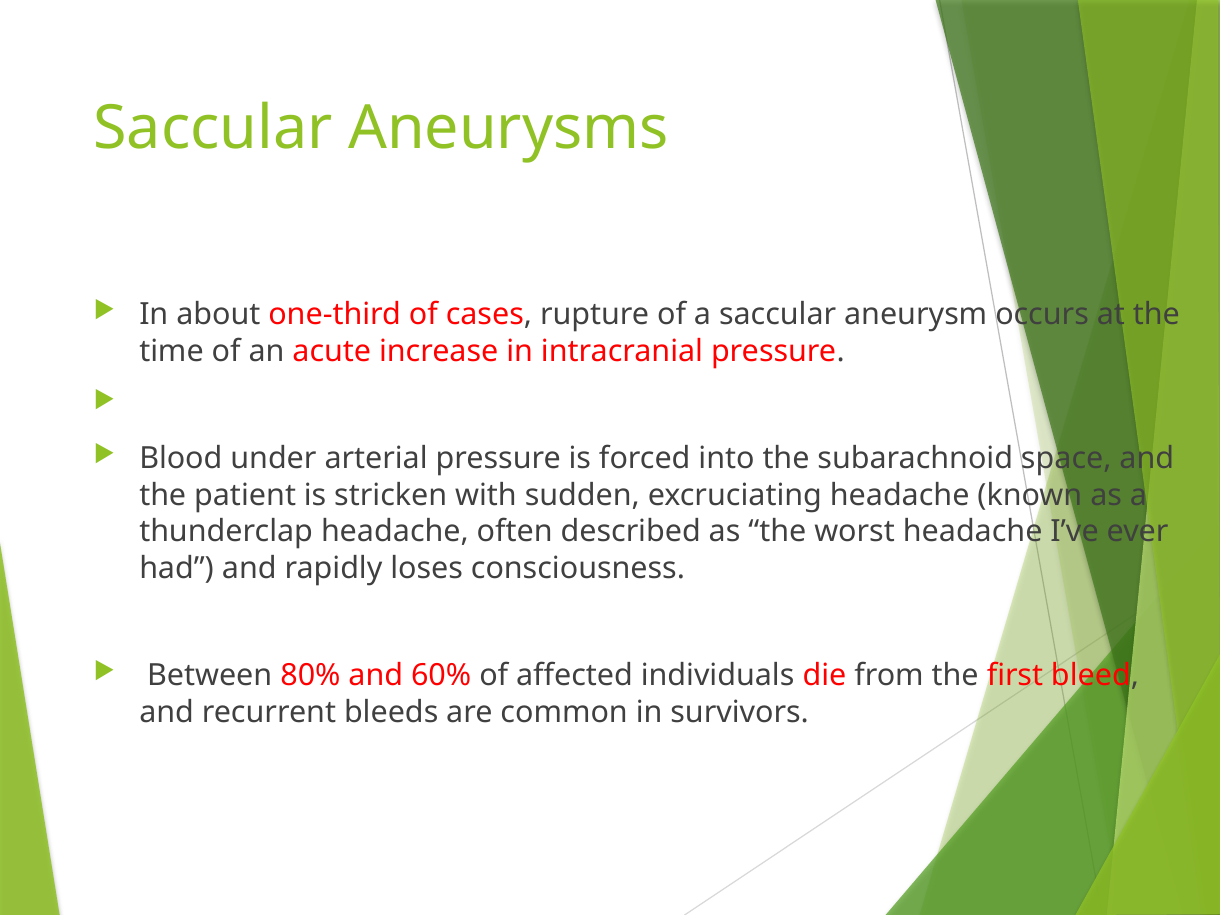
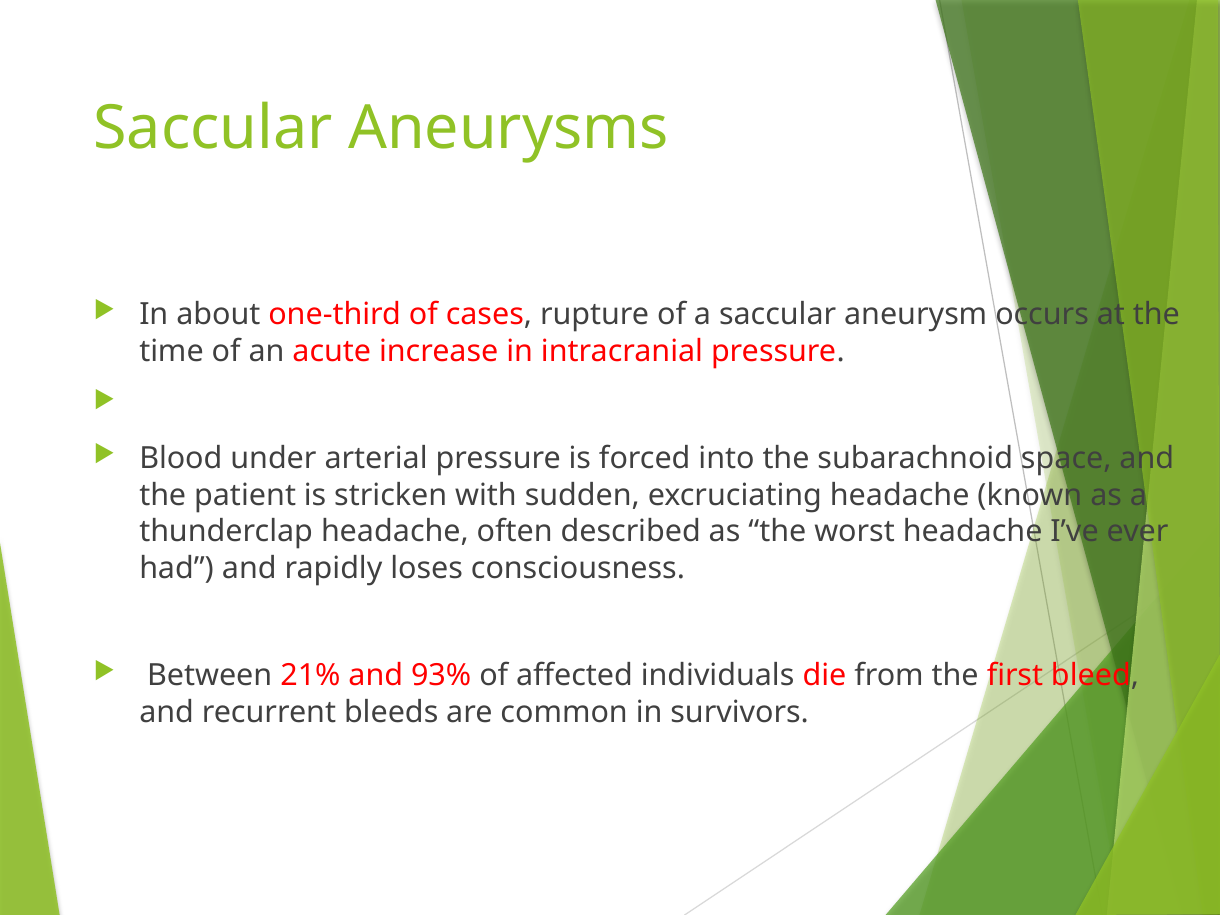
80%: 80% -> 21%
60%: 60% -> 93%
